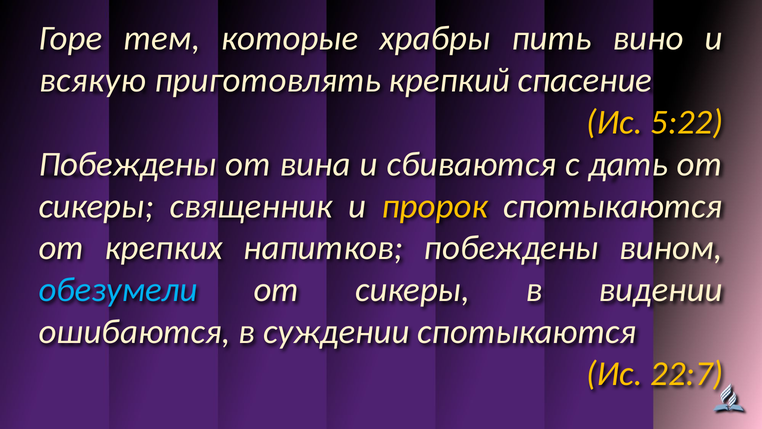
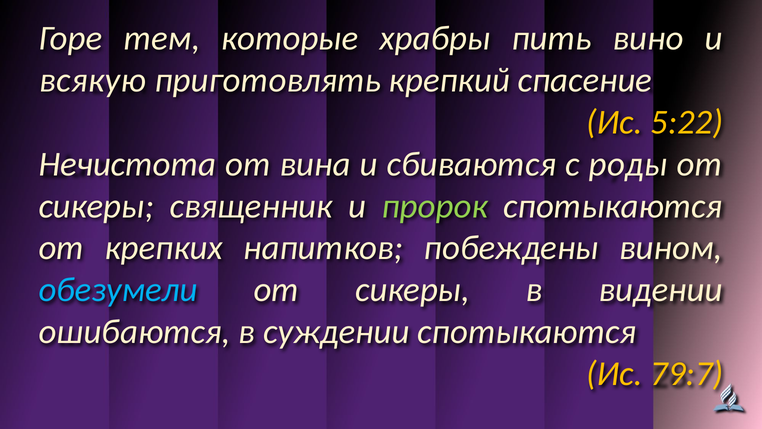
Побеждены at (127, 164): Побеждены -> Нечистота
дать: дать -> роды
пророк colour: yellow -> light green
22:7: 22:7 -> 79:7
